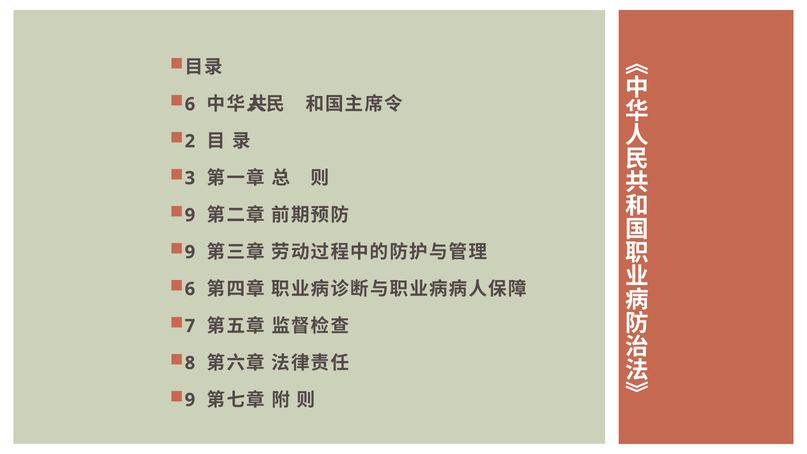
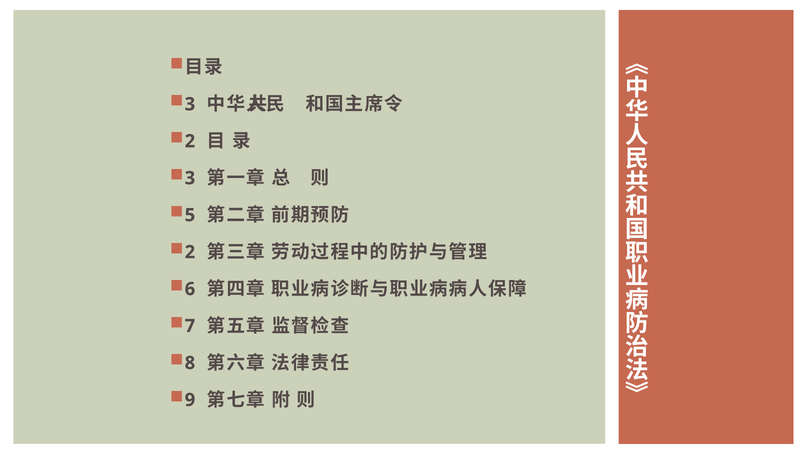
6 at (190, 104): 6 -> 3
9 at (190, 215): 9 -> 5
9 at (190, 252): 9 -> 2
